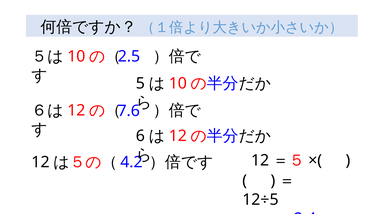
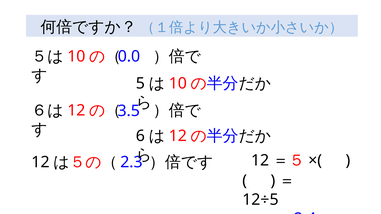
2.5: 2.5 -> 0.0
7.6: 7.6 -> 3.5
4.2: 4.2 -> 2.3
